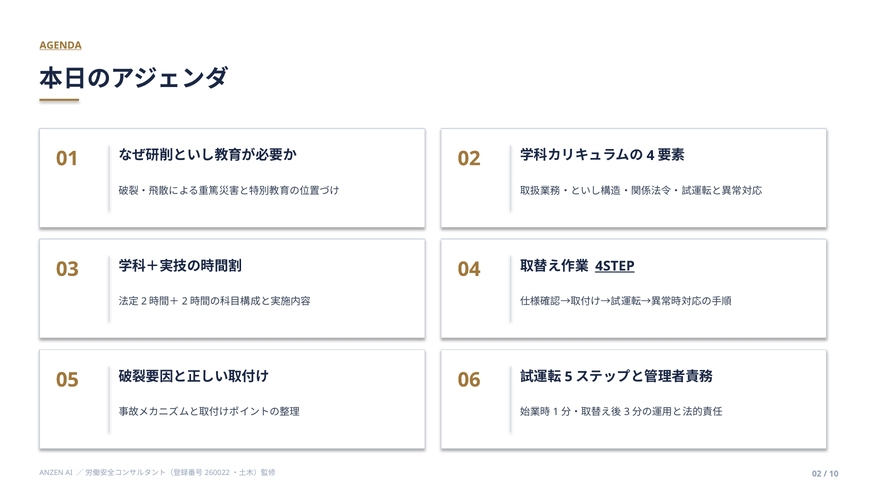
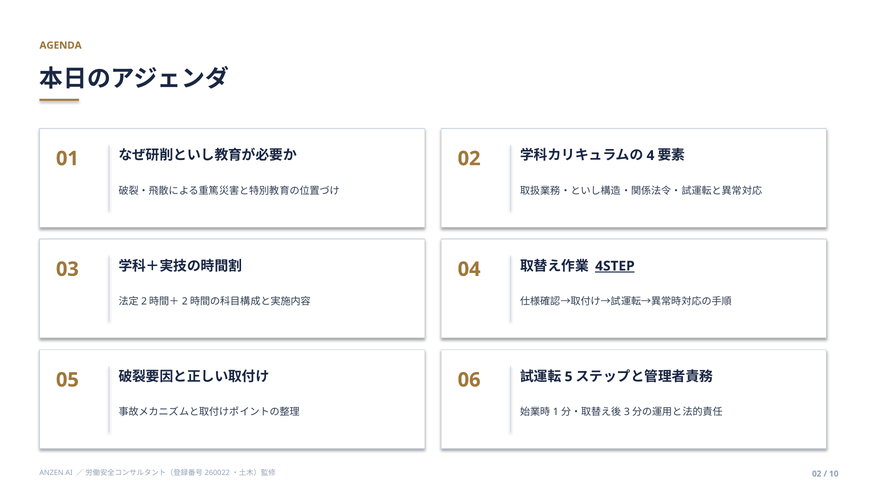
AGENDA underline: present -> none
